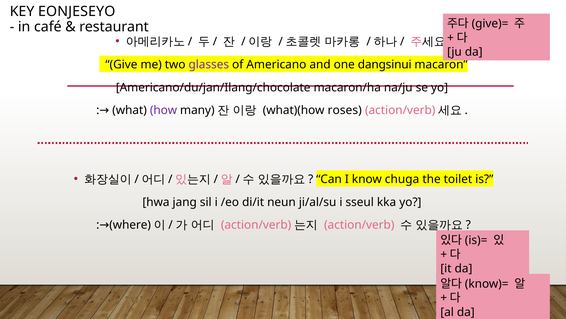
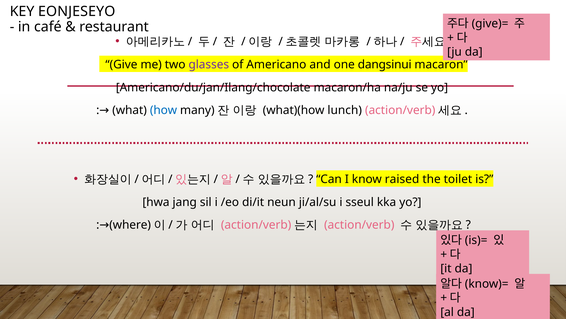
roses: roses -> lunch
how colour: purple -> blue
chuga: chuga -> raised
